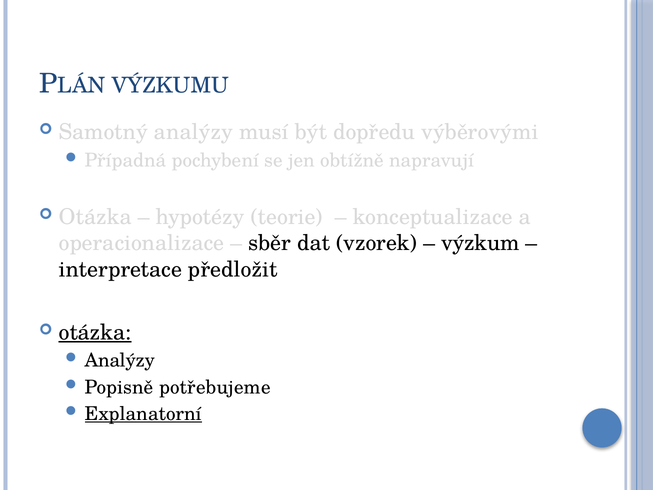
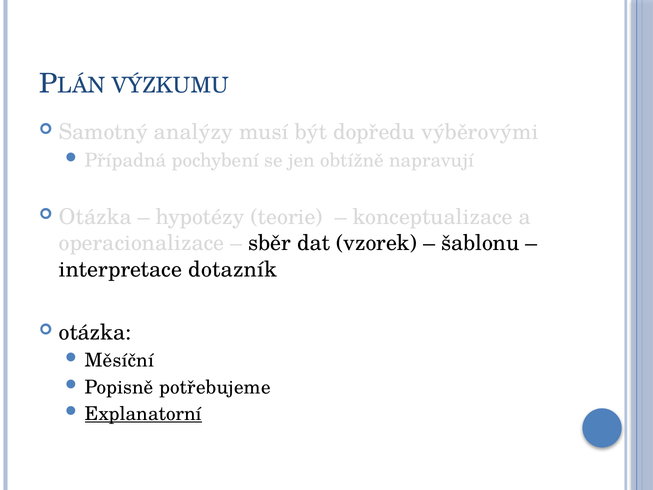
výzkum: výzkum -> šablonu
předložit: předložit -> dotazník
otázka at (95, 332) underline: present -> none
Analýzy at (120, 360): Analýzy -> Měsíční
